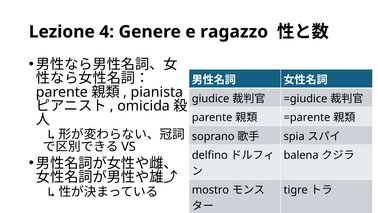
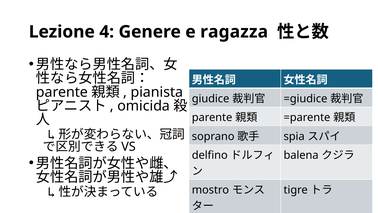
ragazzo: ragazzo -> ragazza
